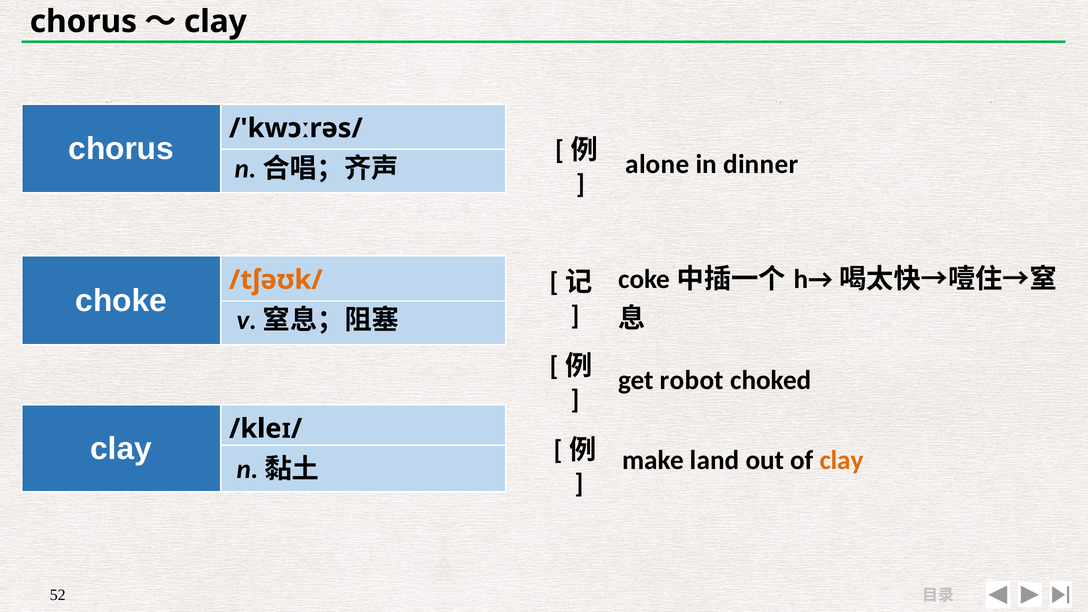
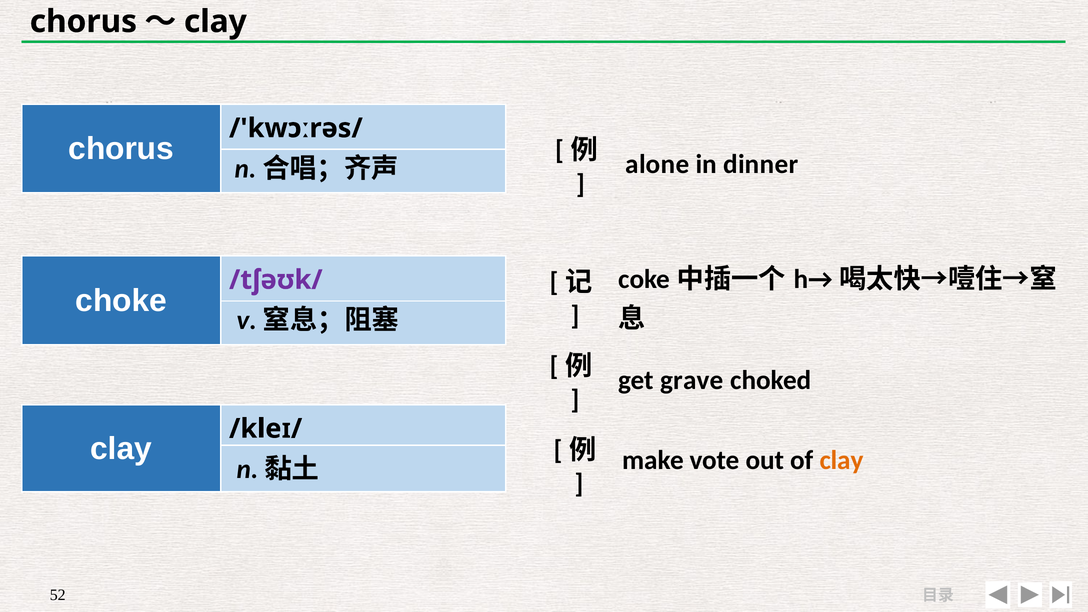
/tʃəʊk/ colour: orange -> purple
robot: robot -> grave
land: land -> vote
